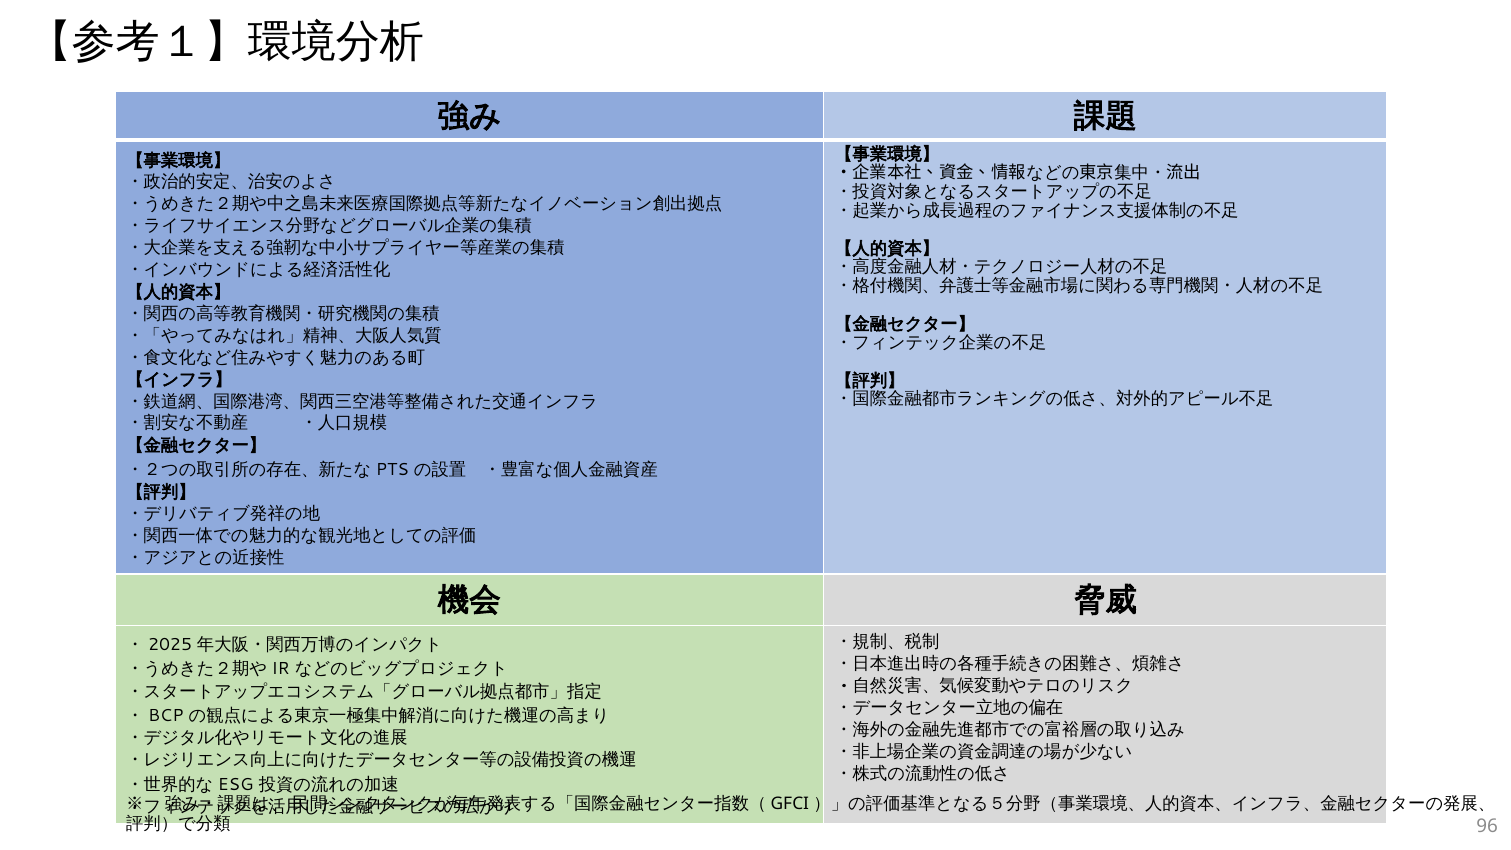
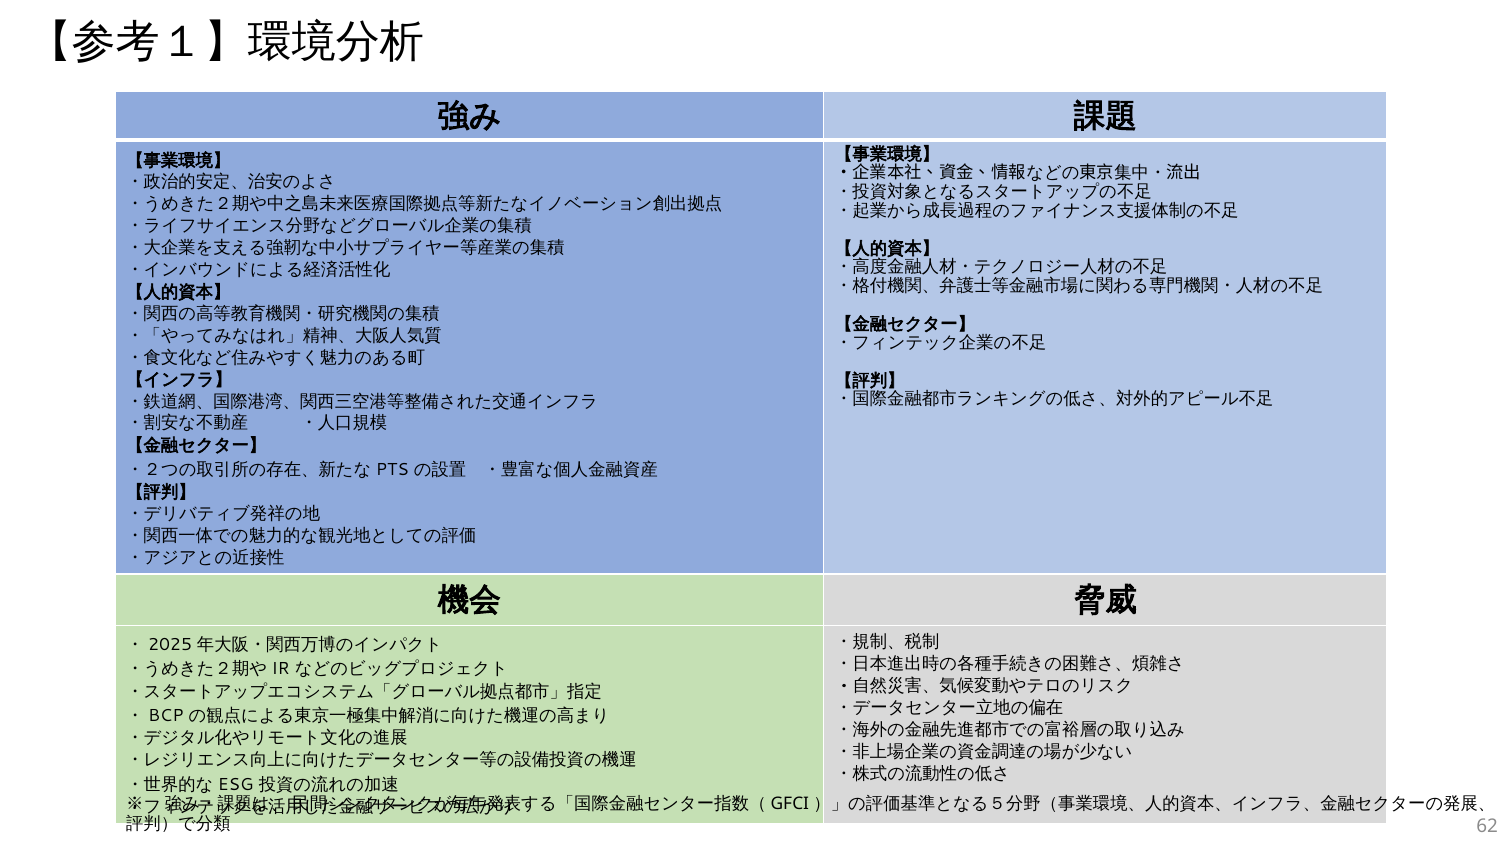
96: 96 -> 62
